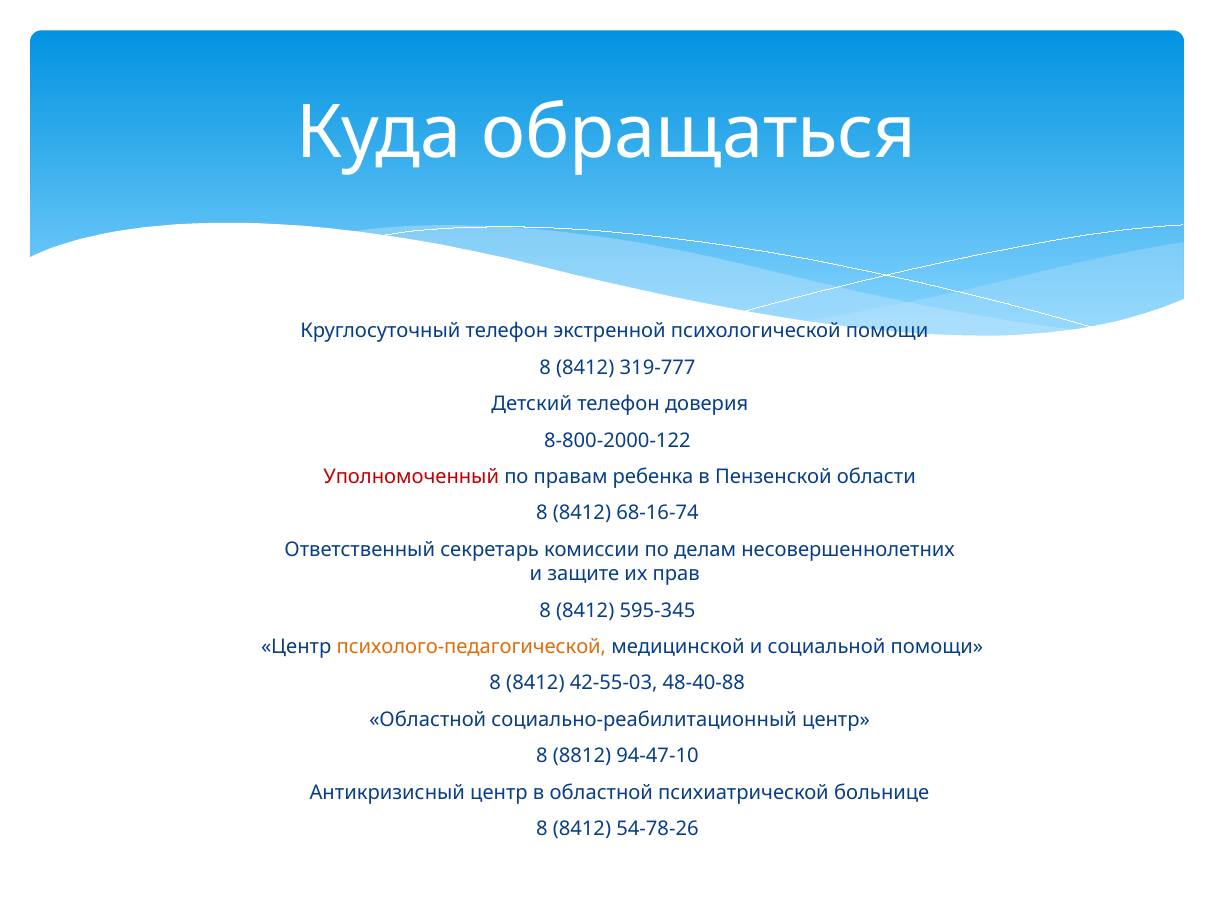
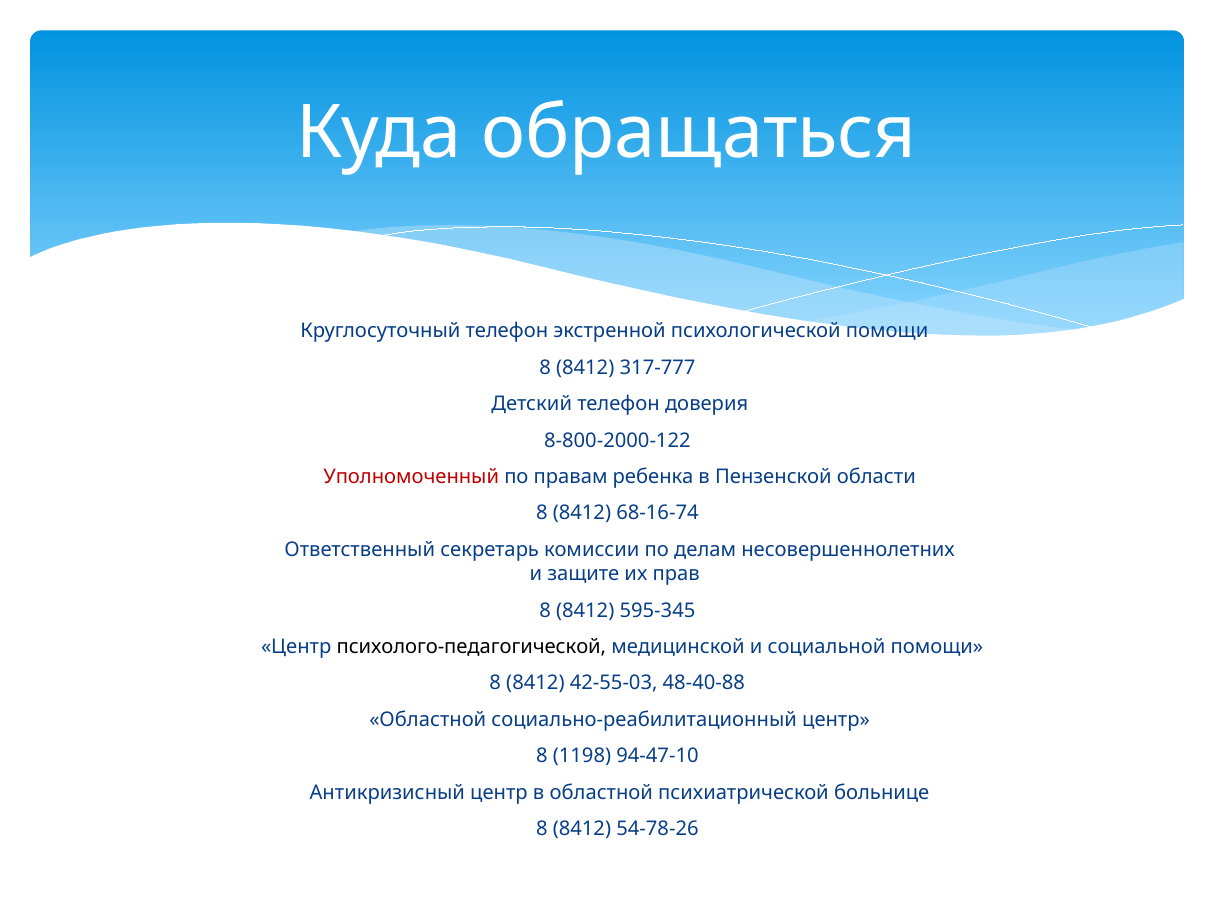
319-777: 319-777 -> 317-777
психолого-педагогической colour: orange -> black
8812: 8812 -> 1198
